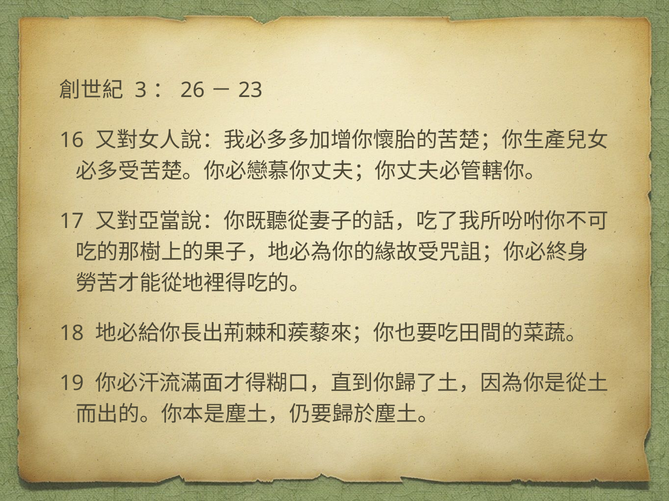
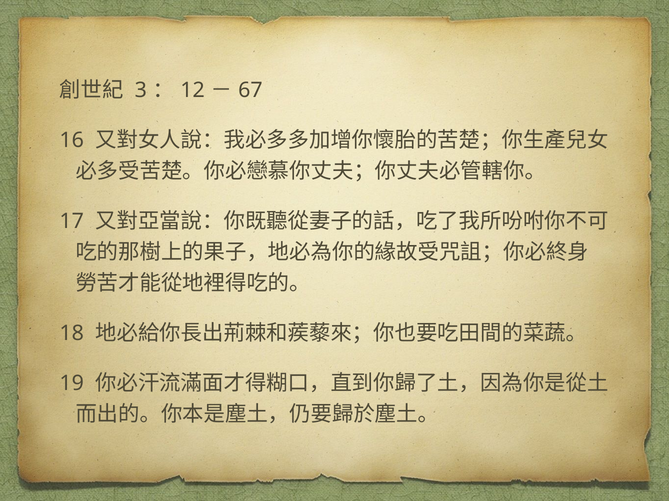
26: 26 -> 12
23: 23 -> 67
